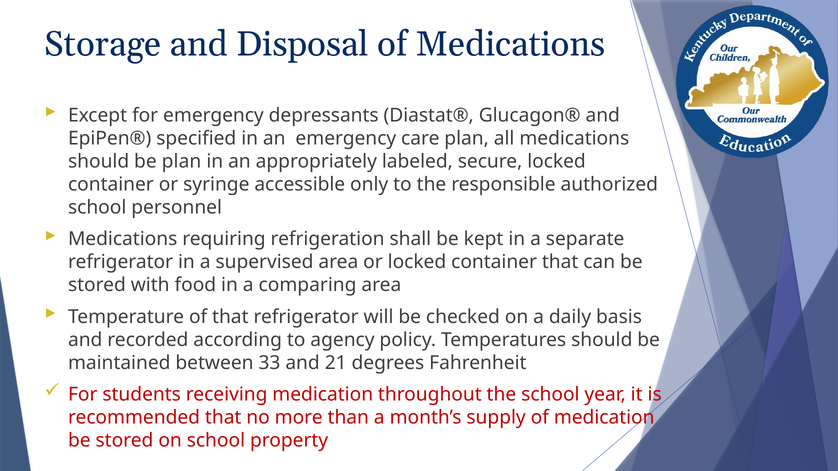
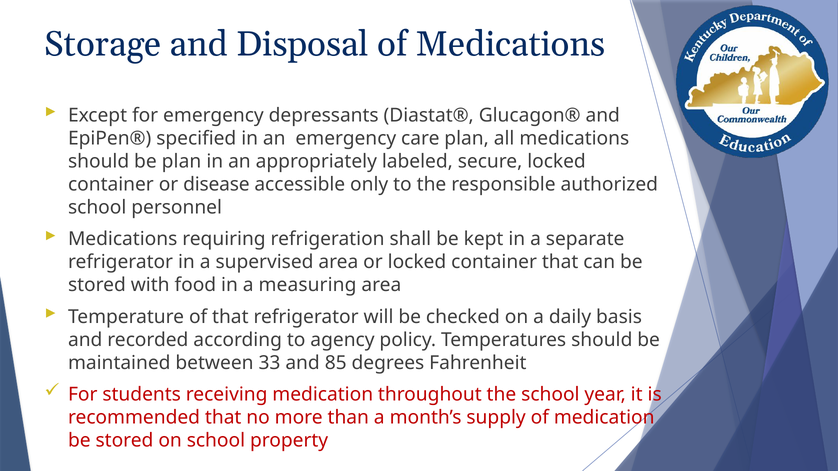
syringe: syringe -> disease
comparing: comparing -> measuring
21: 21 -> 85
